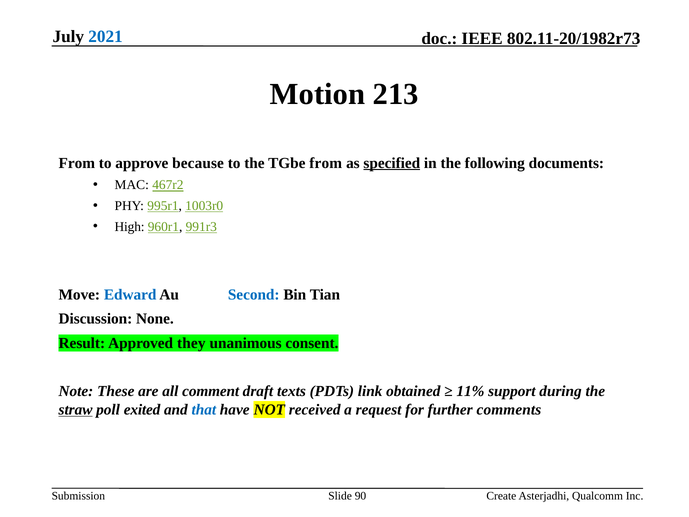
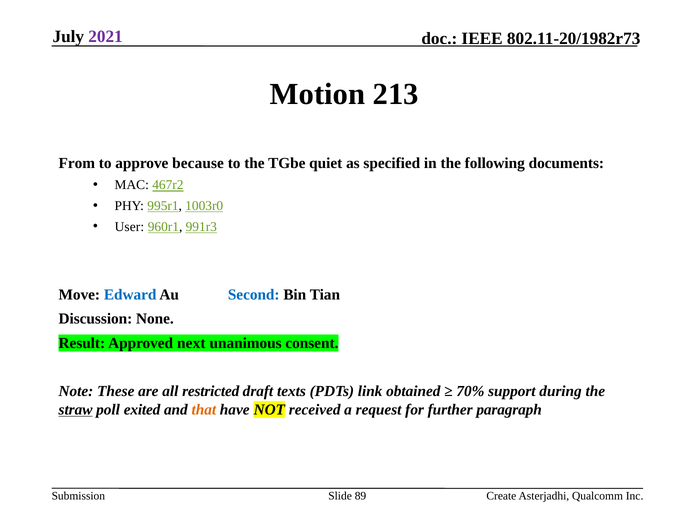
2021 colour: blue -> purple
TGbe from: from -> quiet
specified underline: present -> none
High: High -> User
they: they -> next
comment: comment -> restricted
11%: 11% -> 70%
that colour: blue -> orange
comments: comments -> paragraph
90: 90 -> 89
